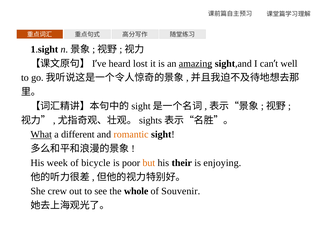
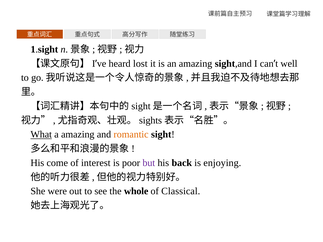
amazing at (196, 64) underline: present -> none
a different: different -> amazing
week: week -> come
bicycle: bicycle -> interest
but colour: orange -> purple
their: their -> back
crew: crew -> were
Souvenir: Souvenir -> Classical
